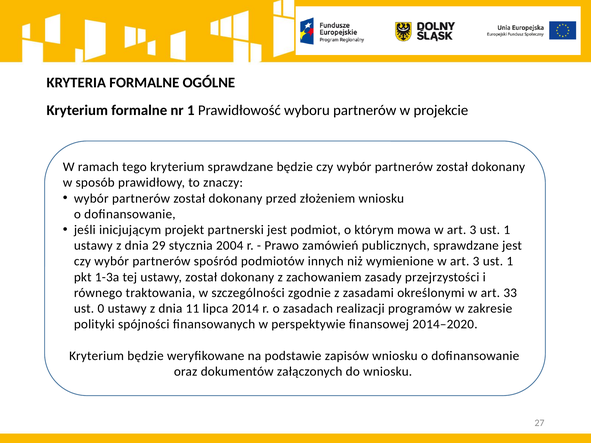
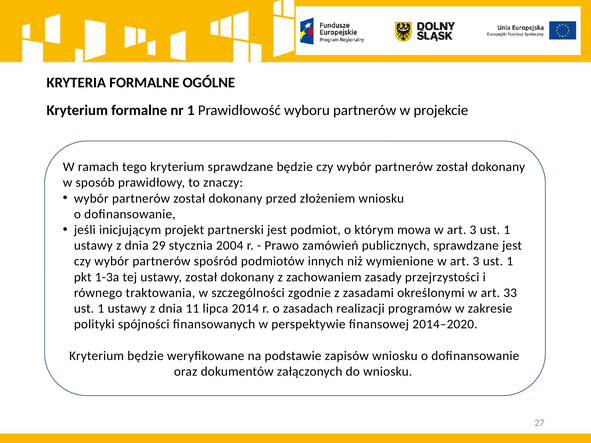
0 at (101, 309): 0 -> 1
